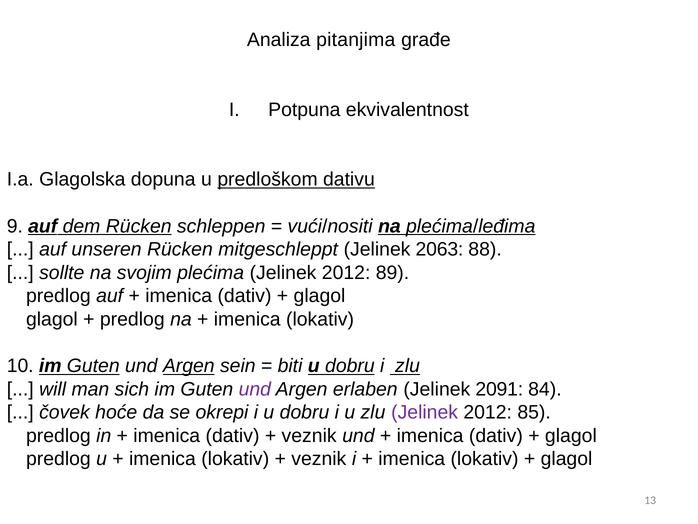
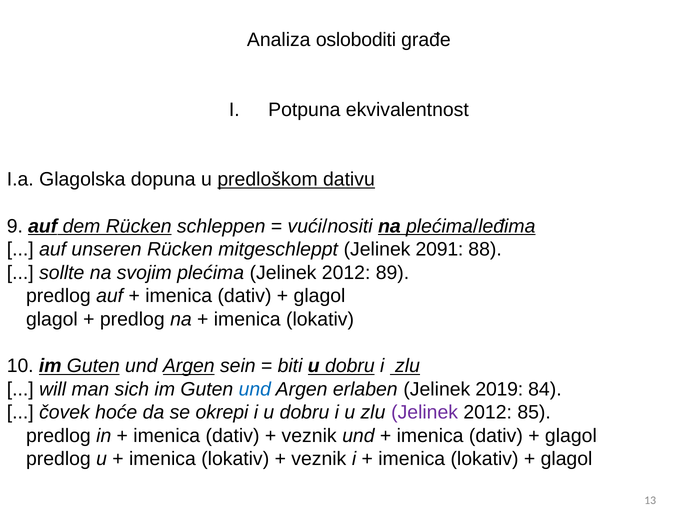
pitanjima: pitanjima -> osloboditi
2063: 2063 -> 2091
und at (255, 389) colour: purple -> blue
2091: 2091 -> 2019
